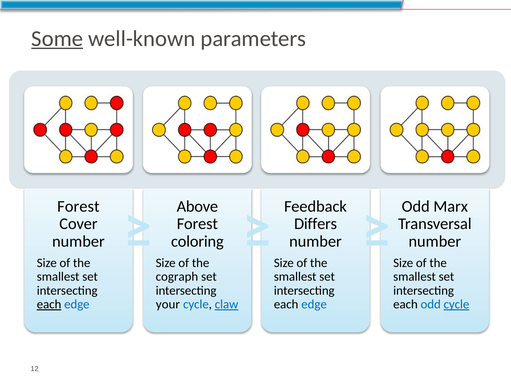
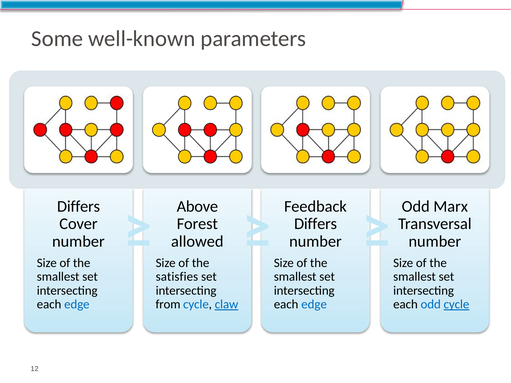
Some underline: present -> none
Forest at (78, 206): Forest -> Differs
coloring: coloring -> allowed
cograph: cograph -> satisfies
each at (49, 305) underline: present -> none
your: your -> from
